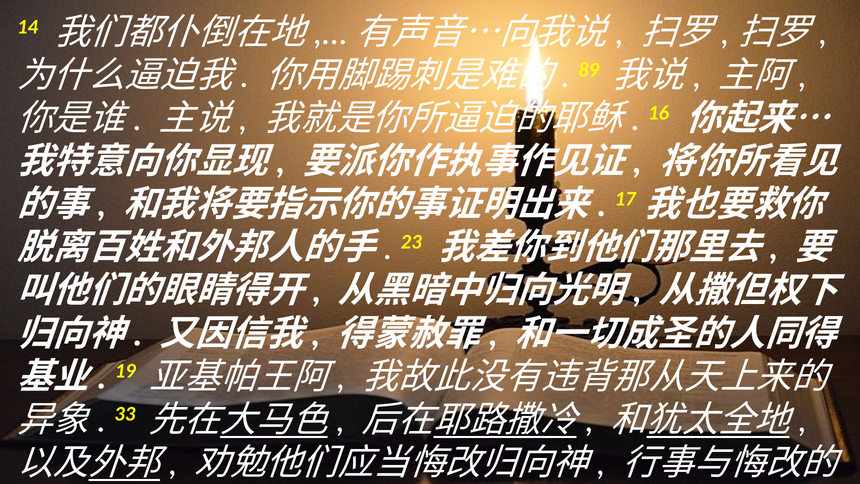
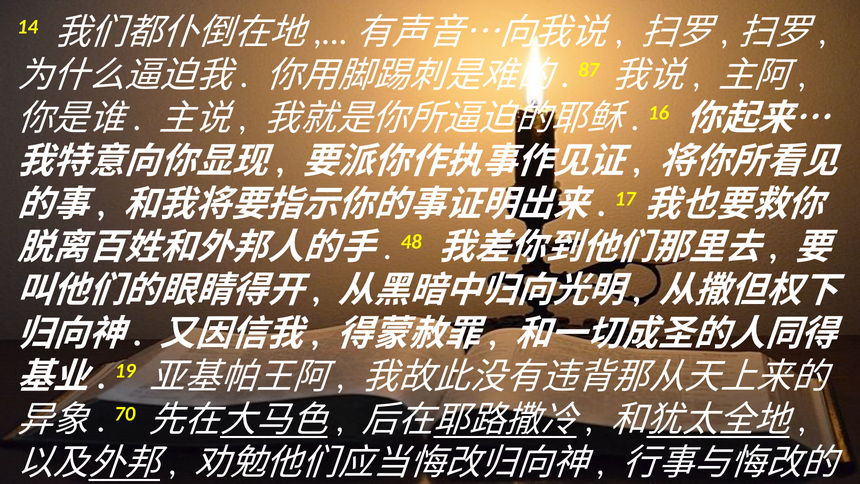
89: 89 -> 87
23: 23 -> 48
33: 33 -> 70
